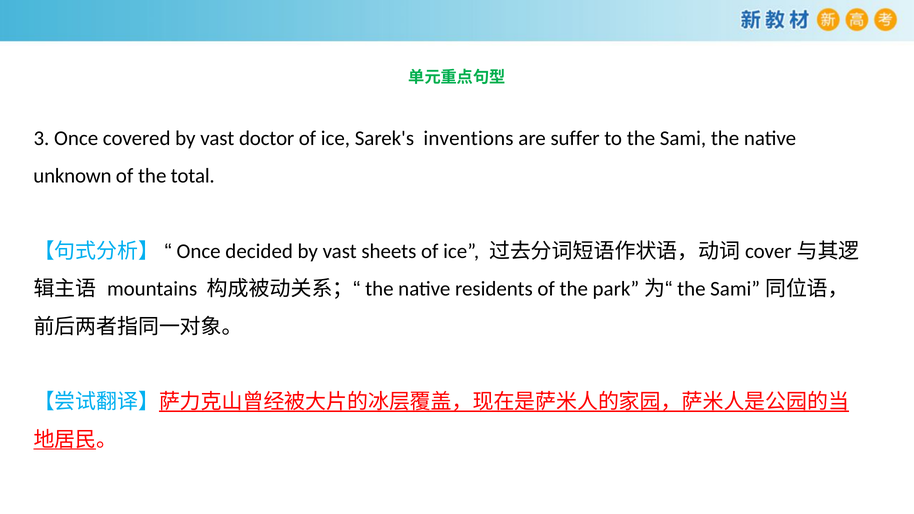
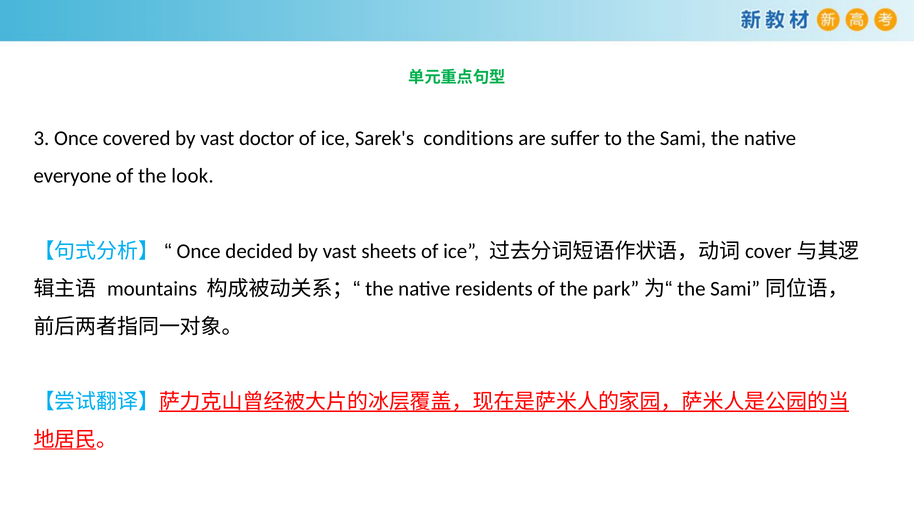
inventions: inventions -> conditions
unknown: unknown -> everyone
total: total -> look
